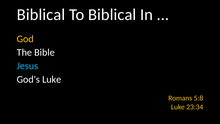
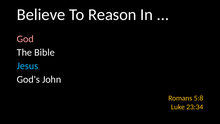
Biblical at (41, 15): Biblical -> Believe
To Biblical: Biblical -> Reason
God colour: yellow -> pink
God's Luke: Luke -> John
